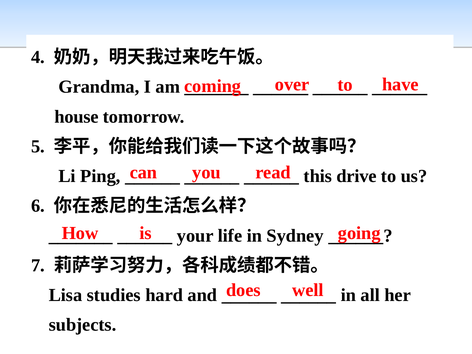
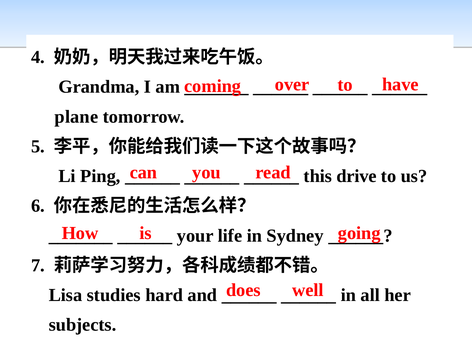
house: house -> plane
